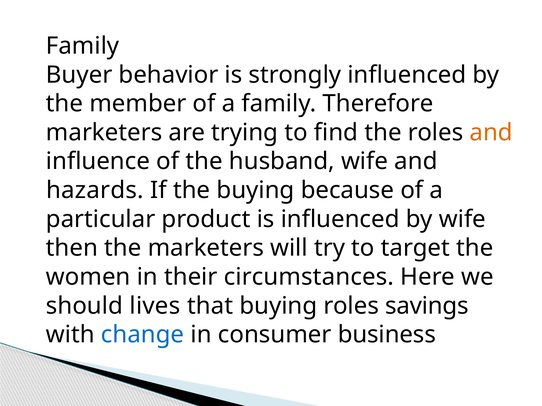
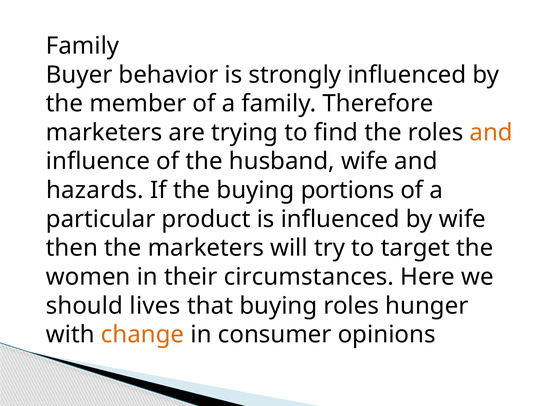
because: because -> portions
savings: savings -> hunger
change colour: blue -> orange
business: business -> opinions
